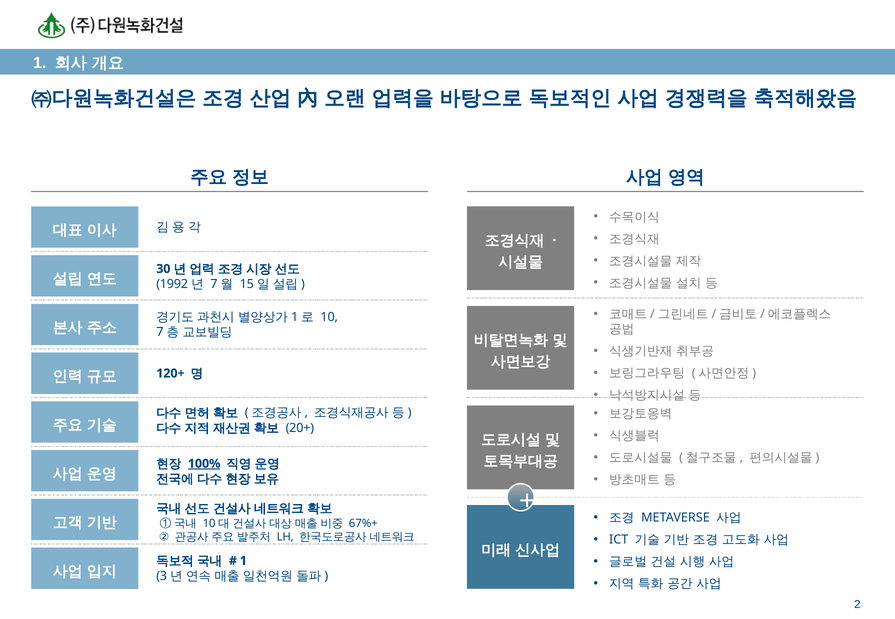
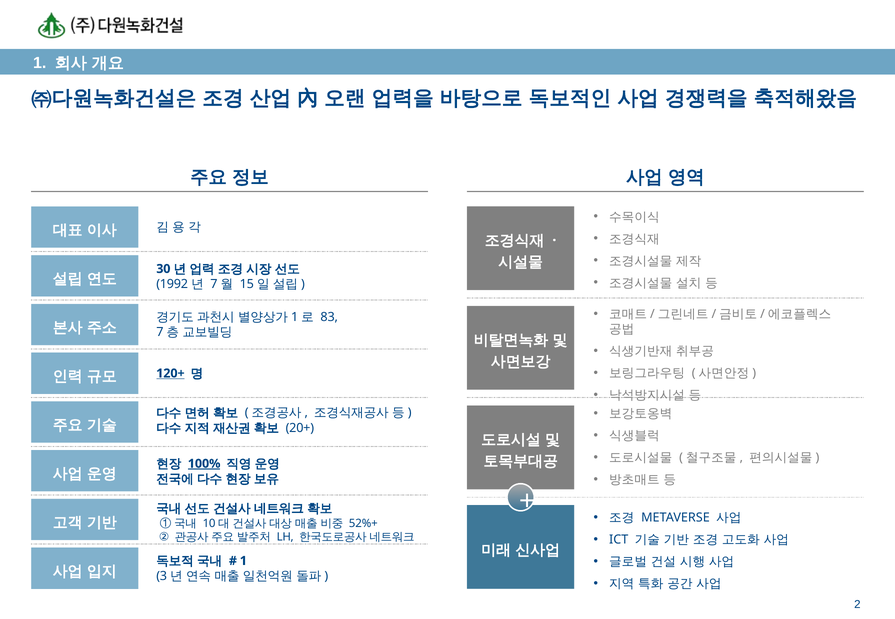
10: 10 -> 83
120+ underline: none -> present
67%+: 67%+ -> 52%+
